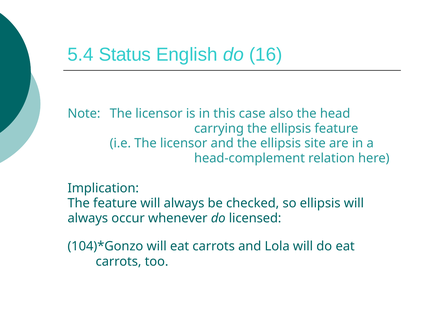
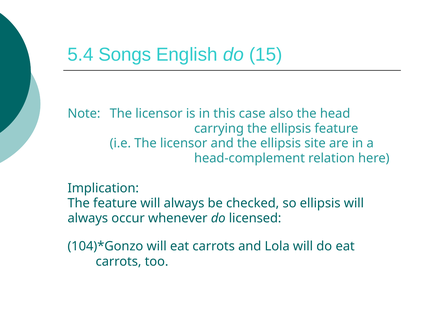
Status: Status -> Songs
16: 16 -> 15
